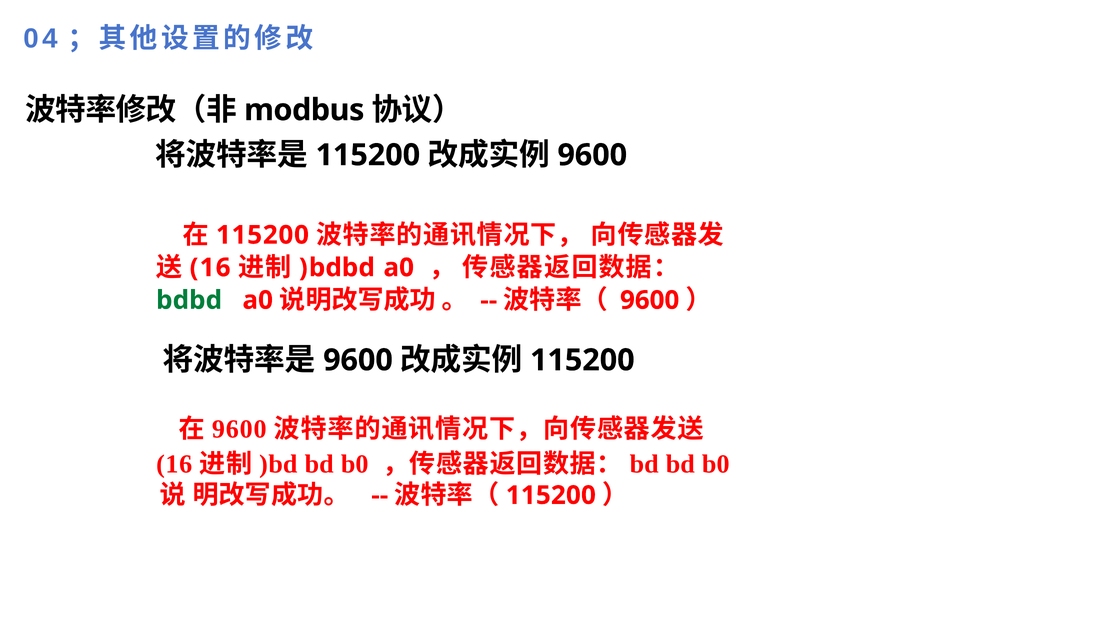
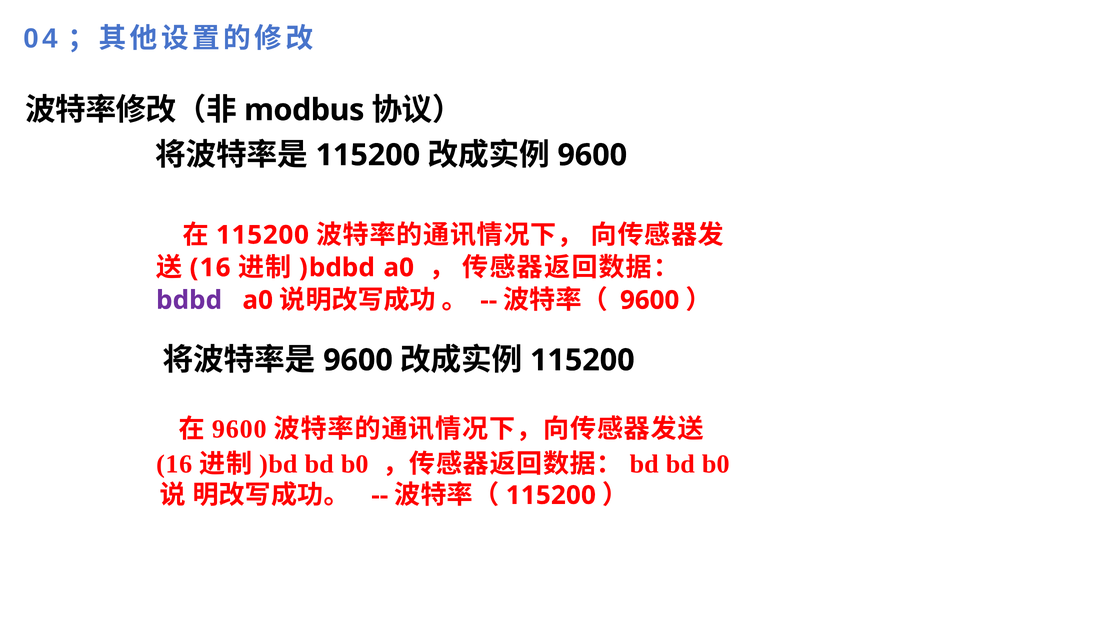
bdbd colour: green -> purple
